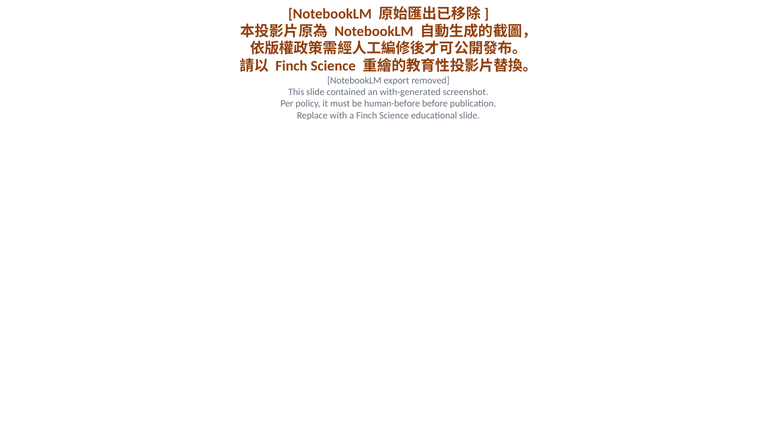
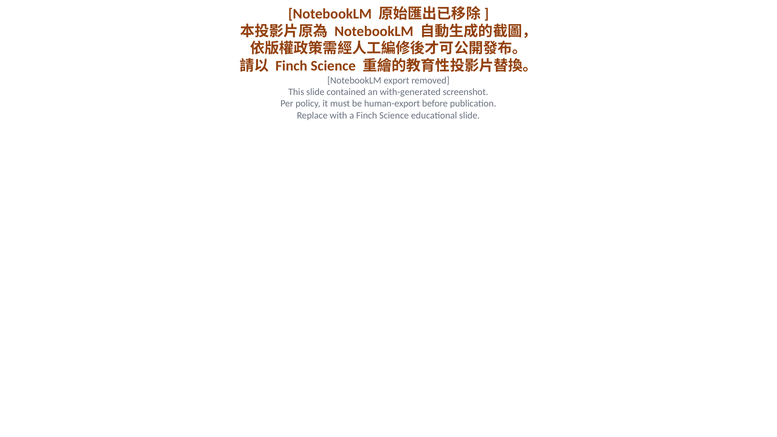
human-before: human-before -> human-export
